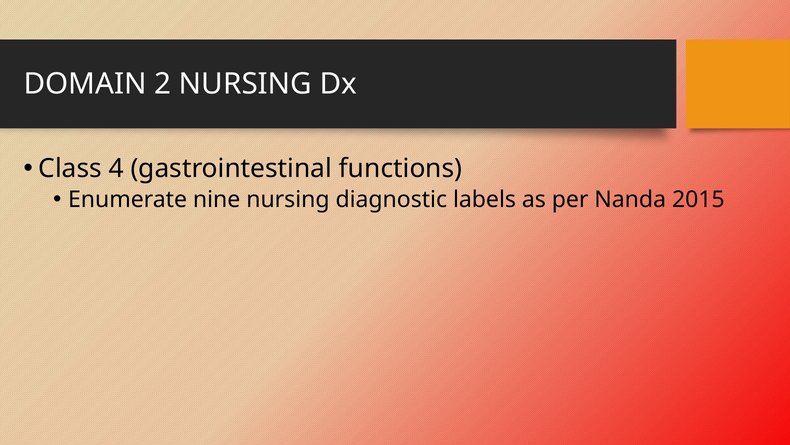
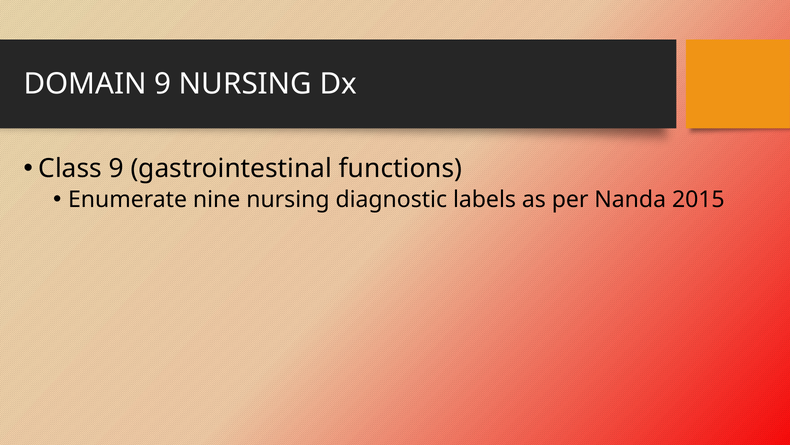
DOMAIN 2: 2 -> 9
Class 4: 4 -> 9
